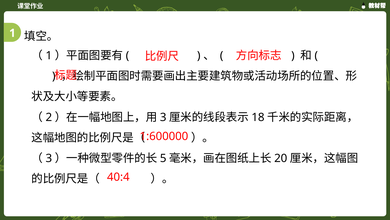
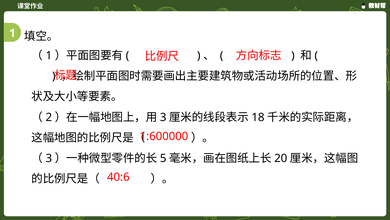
40:4: 40:4 -> 40:6
